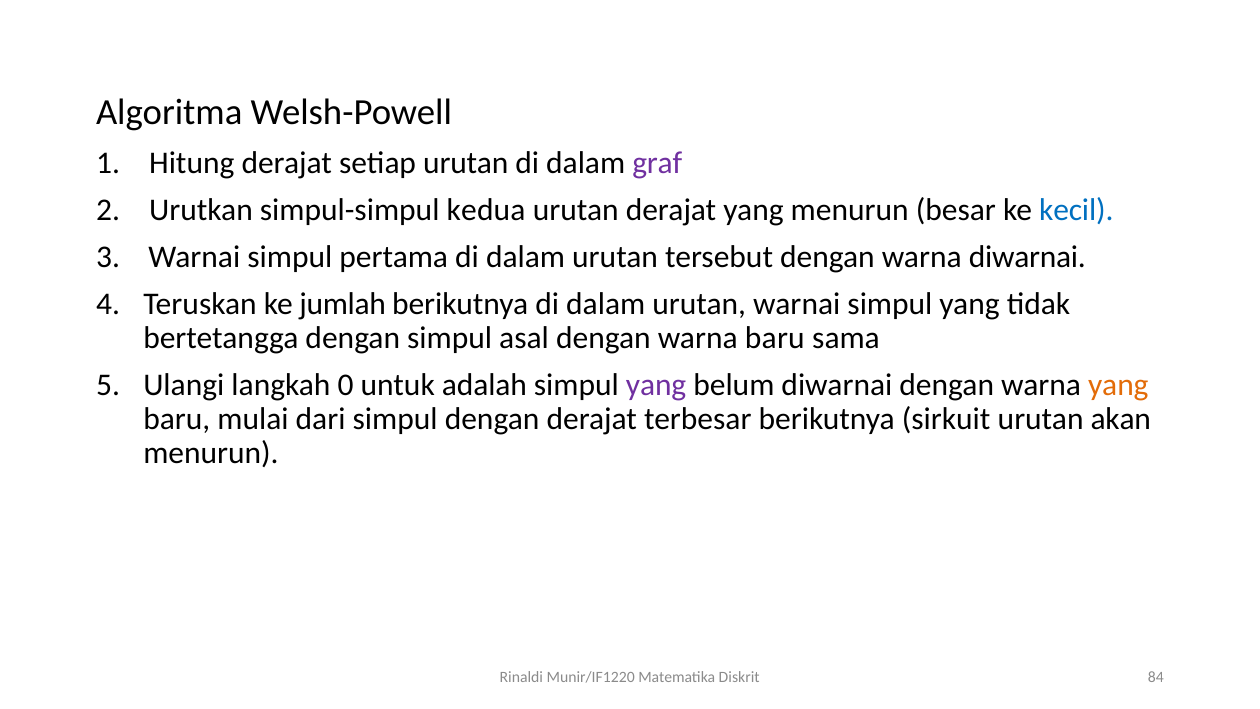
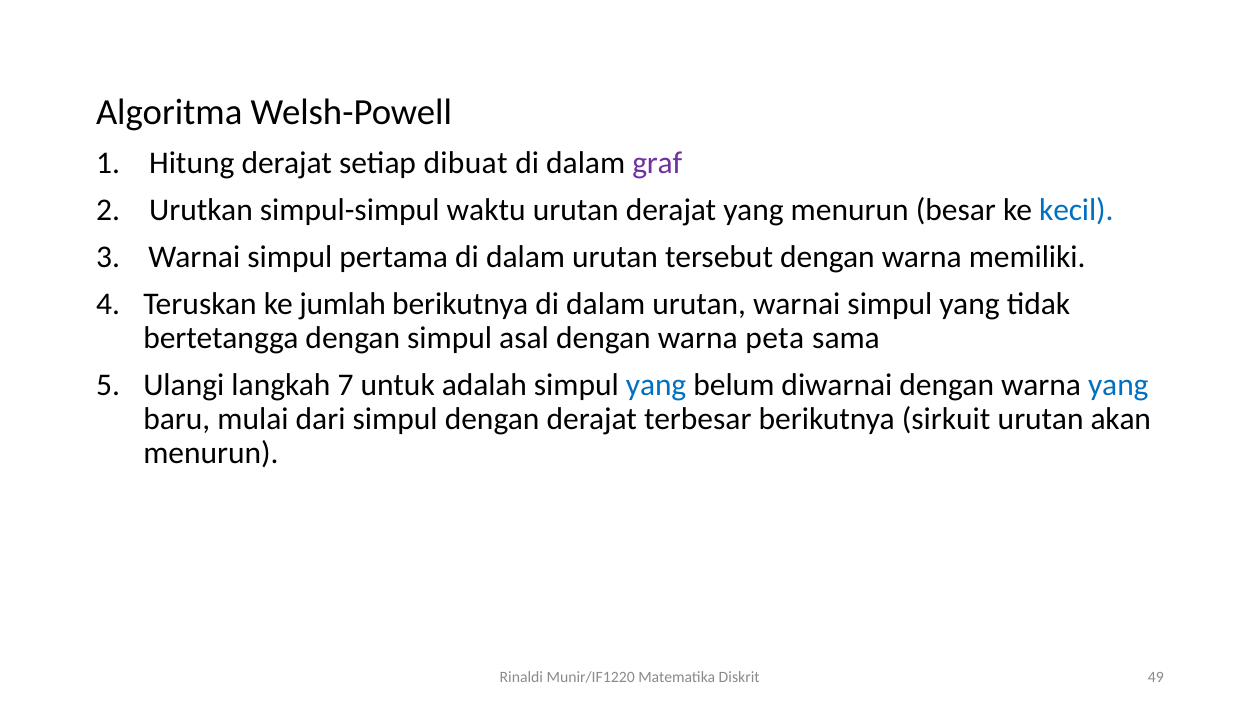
setiap urutan: urutan -> dibuat
kedua: kedua -> waktu
warna diwarnai: diwarnai -> memiliki
warna baru: baru -> peta
0: 0 -> 7
yang at (656, 385) colour: purple -> blue
yang at (1118, 385) colour: orange -> blue
84: 84 -> 49
